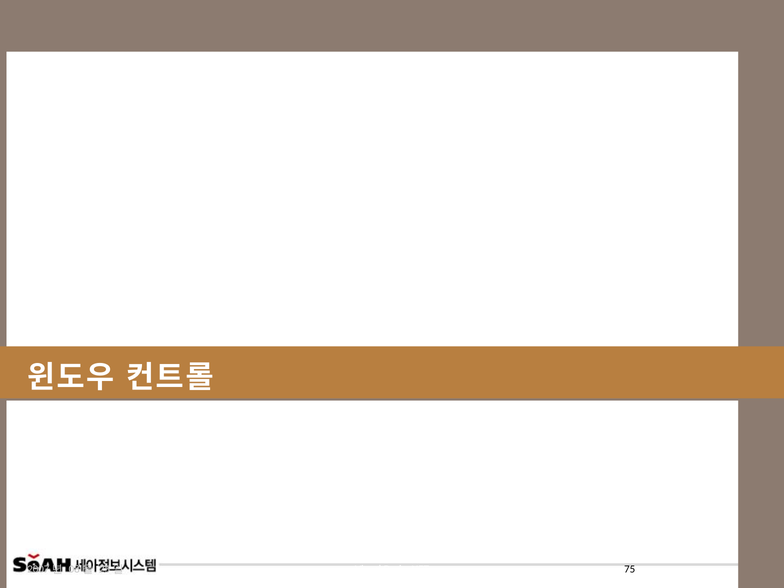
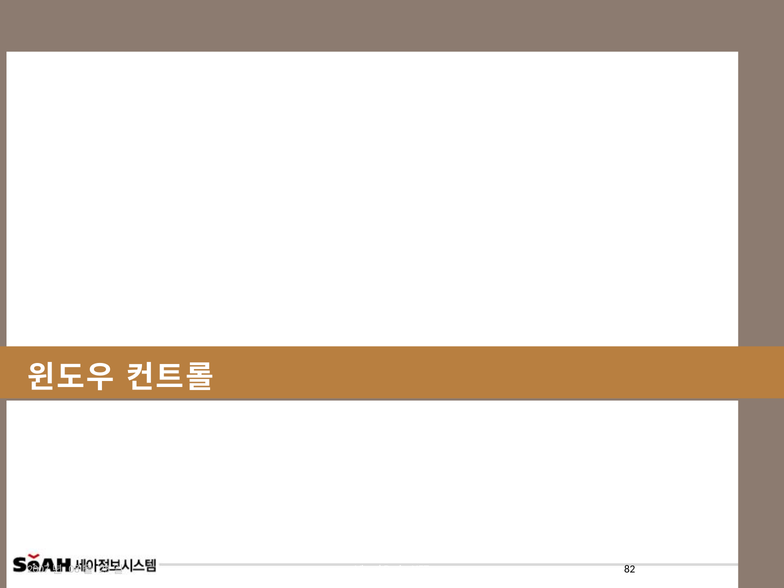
75: 75 -> 82
